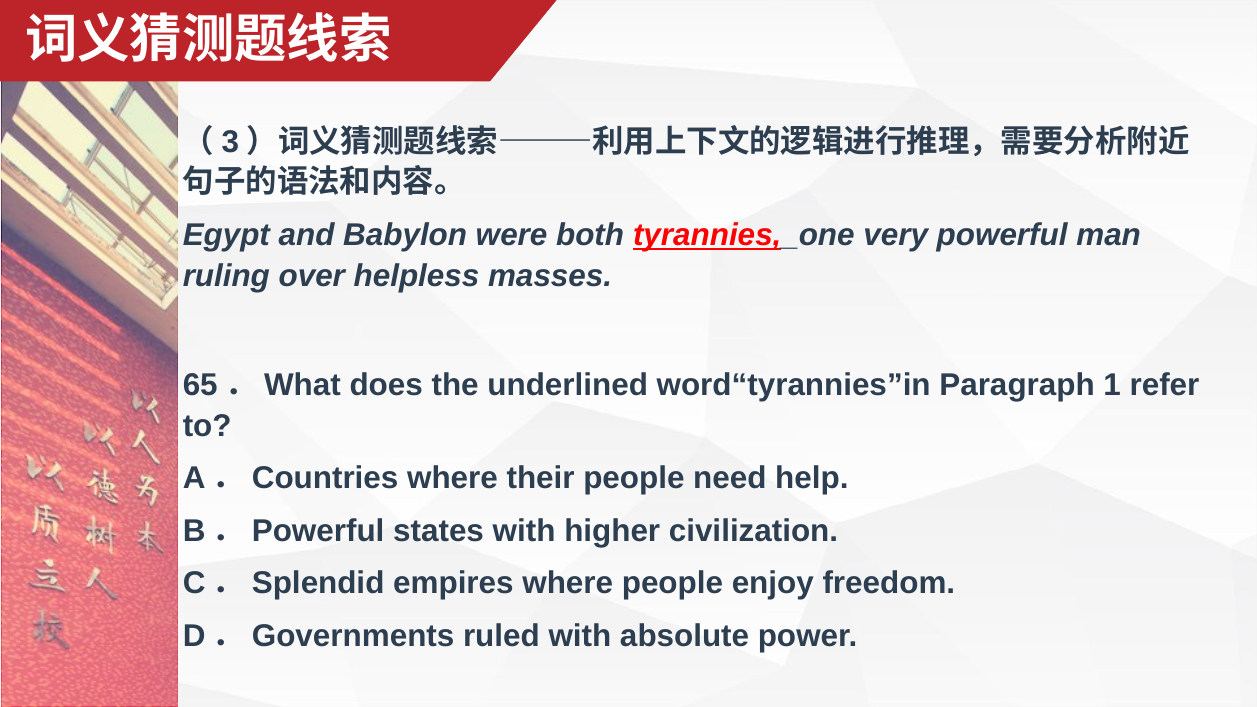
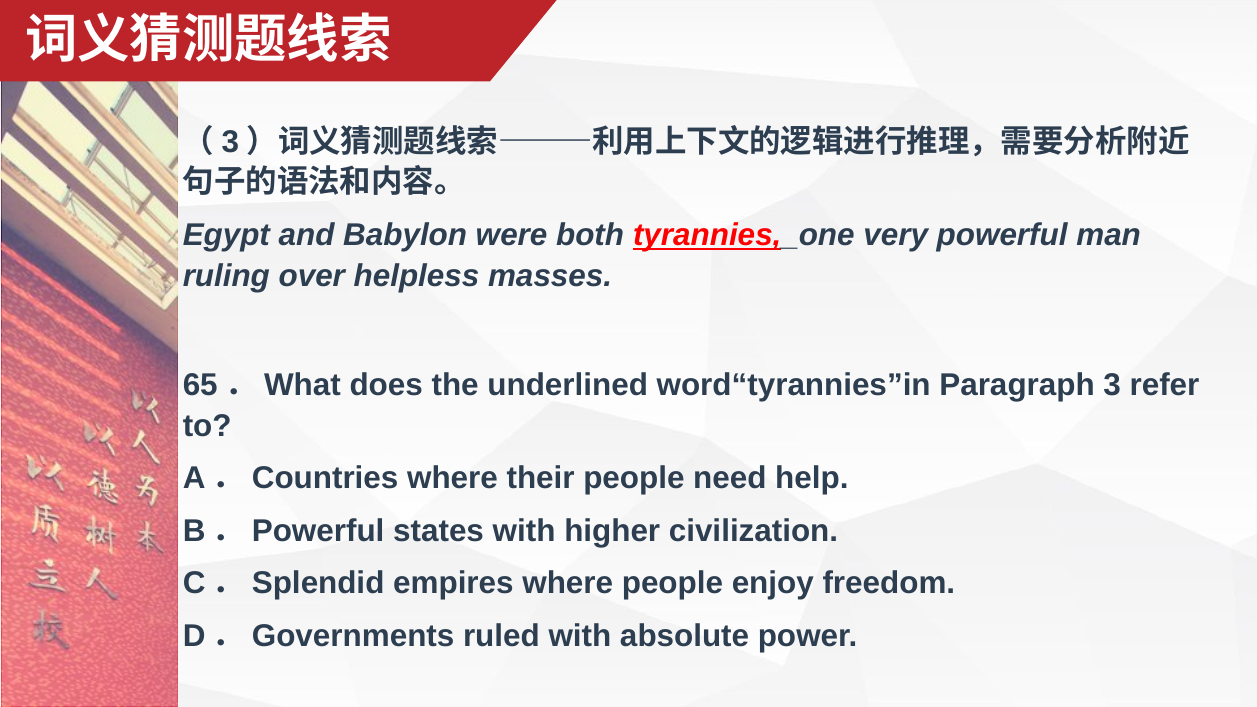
1: 1 -> 3
